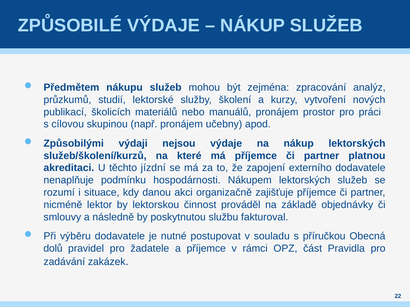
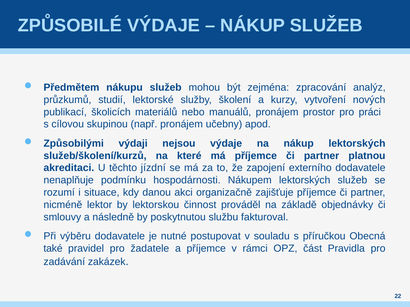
dolů: dolů -> také
